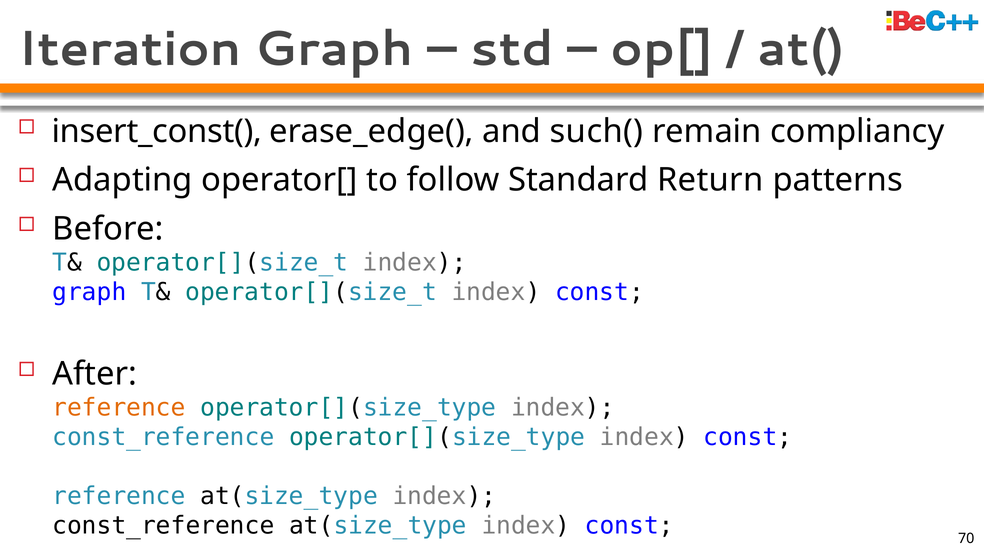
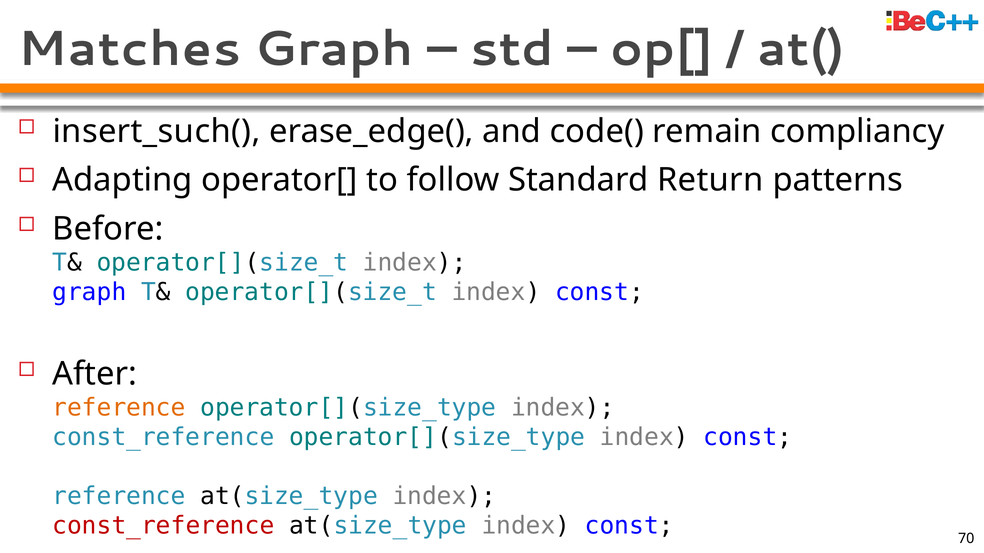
Iteration: Iteration -> Matches
insert_const(: insert_const( -> insert_such(
such(: such( -> code(
const_reference at (163, 526) colour: black -> red
